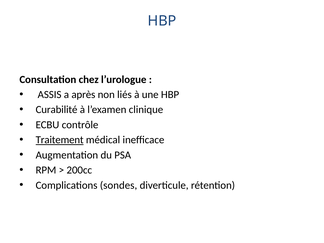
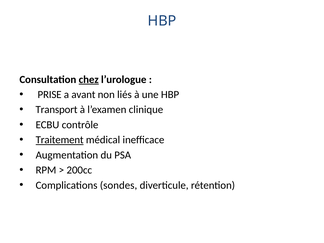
chez underline: none -> present
ASSIS: ASSIS -> PRISE
après: après -> avant
Curabilité: Curabilité -> Transport
